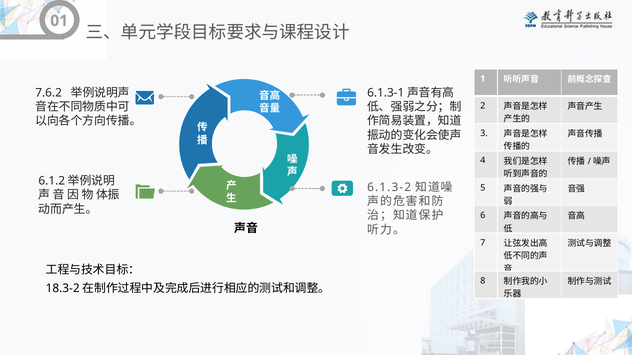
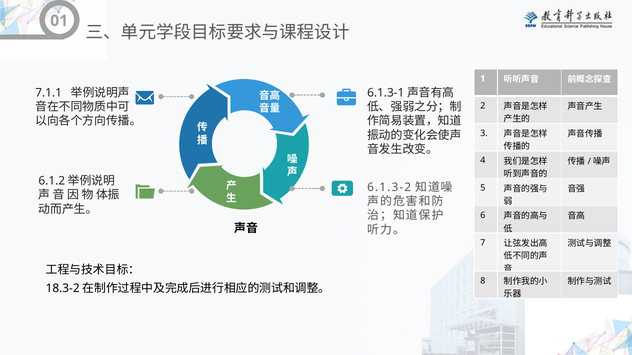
7.6.2: 7.6.2 -> 7.1.1
